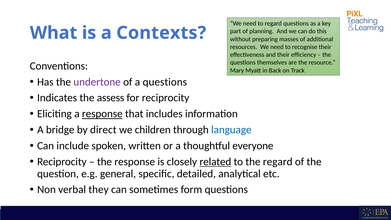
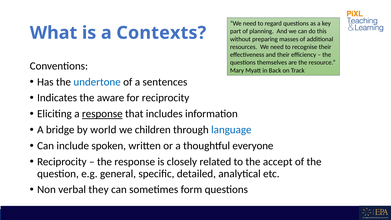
undertone colour: purple -> blue
a questions: questions -> sentences
assess: assess -> aware
direct: direct -> world
related underline: present -> none
the regard: regard -> accept
